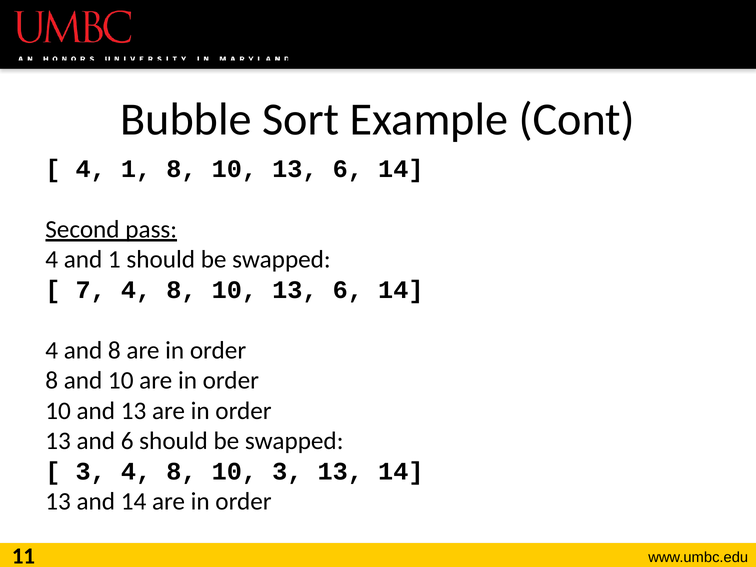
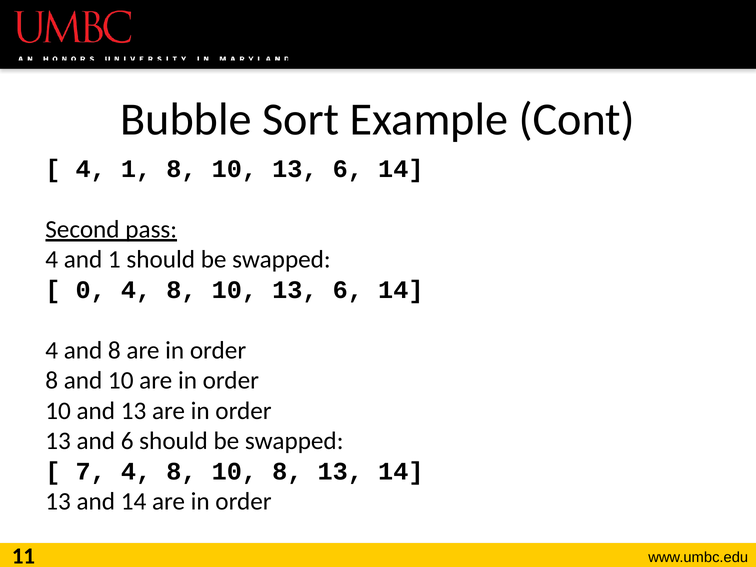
7: 7 -> 0
3 at (91, 471): 3 -> 7
10 3: 3 -> 8
